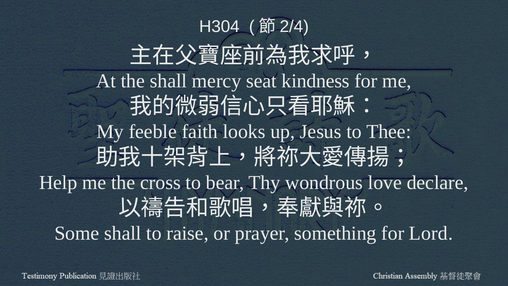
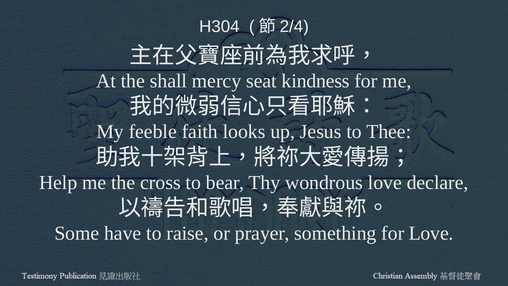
Some shall: shall -> have
for Lord: Lord -> Love
